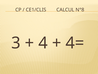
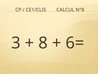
4: 4 -> 8
4=: 4= -> 6=
